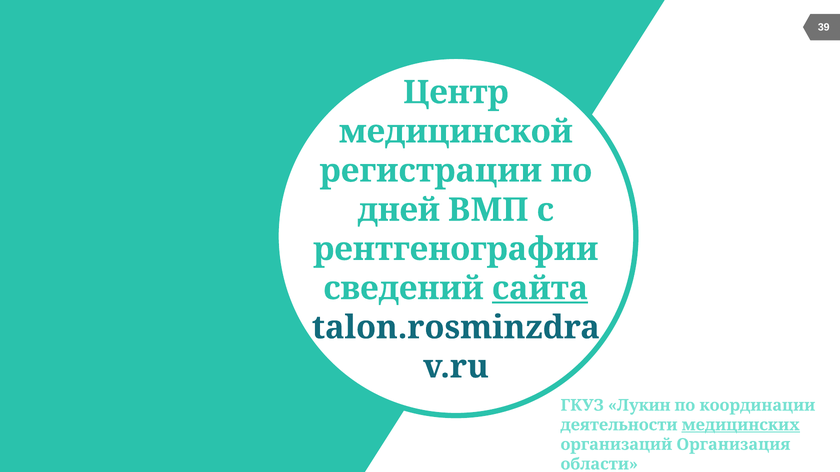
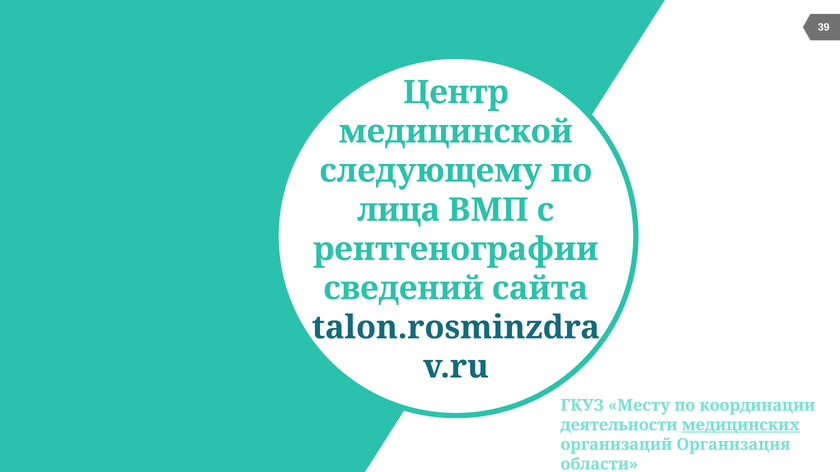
регистрации: регистрации -> следующему
дней: дней -> лица
сайта underline: present -> none
Лукин: Лукин -> Месту
